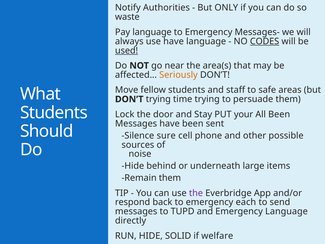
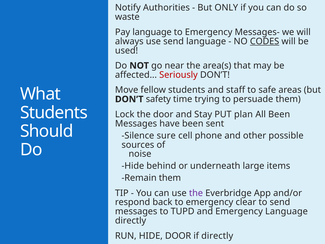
use have: have -> send
used underline: present -> none
Seriously colour: orange -> red
DON’T trying: trying -> safety
your: your -> plan
each: each -> clear
HIDE SOLID: SOLID -> DOOR
if welfare: welfare -> directly
